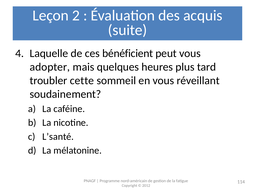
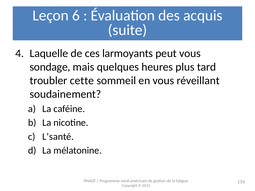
2: 2 -> 6
bénéficient: bénéficient -> larmoyants
adopter: adopter -> sondage
